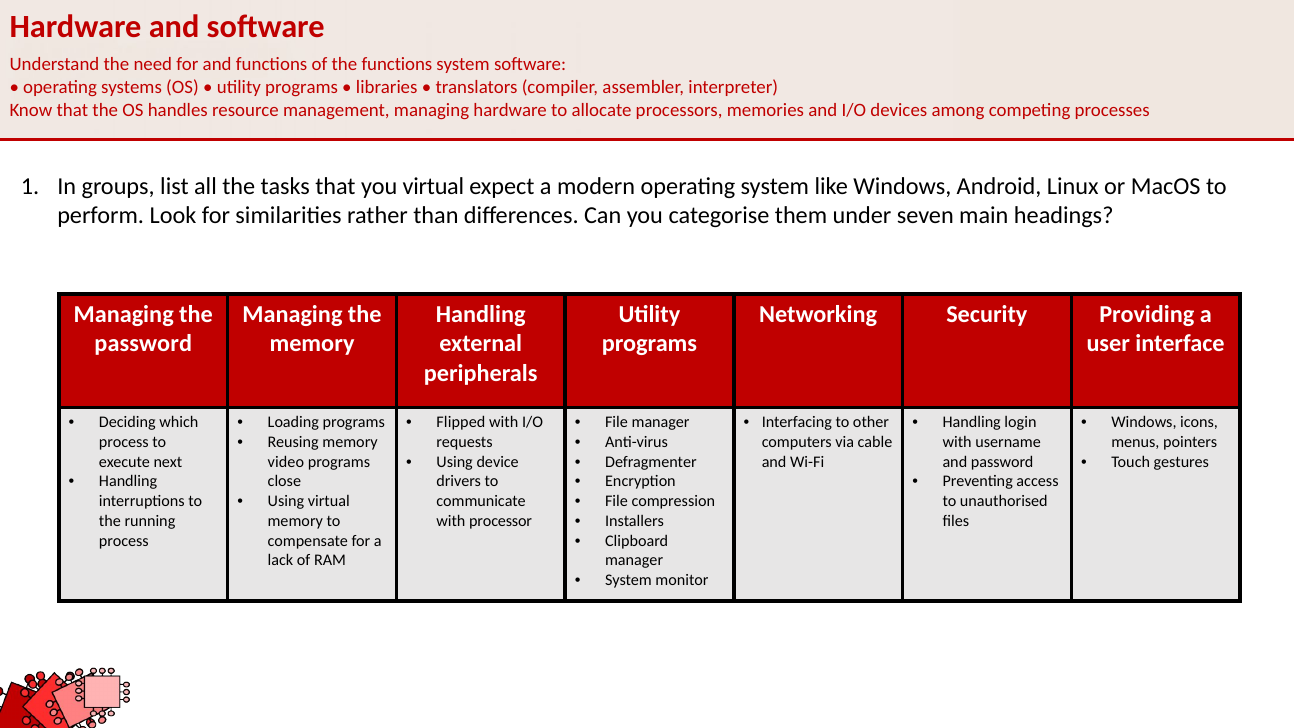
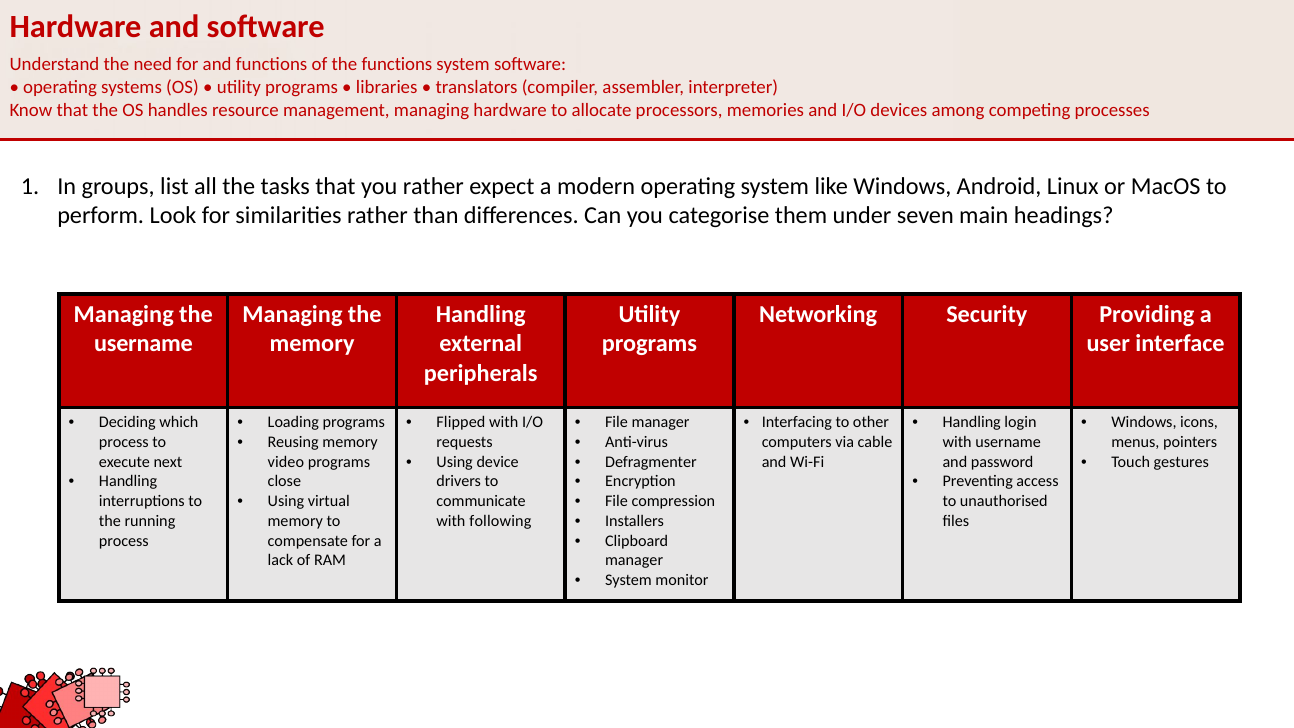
you virtual: virtual -> rather
password at (143, 344): password -> username
processor: processor -> following
